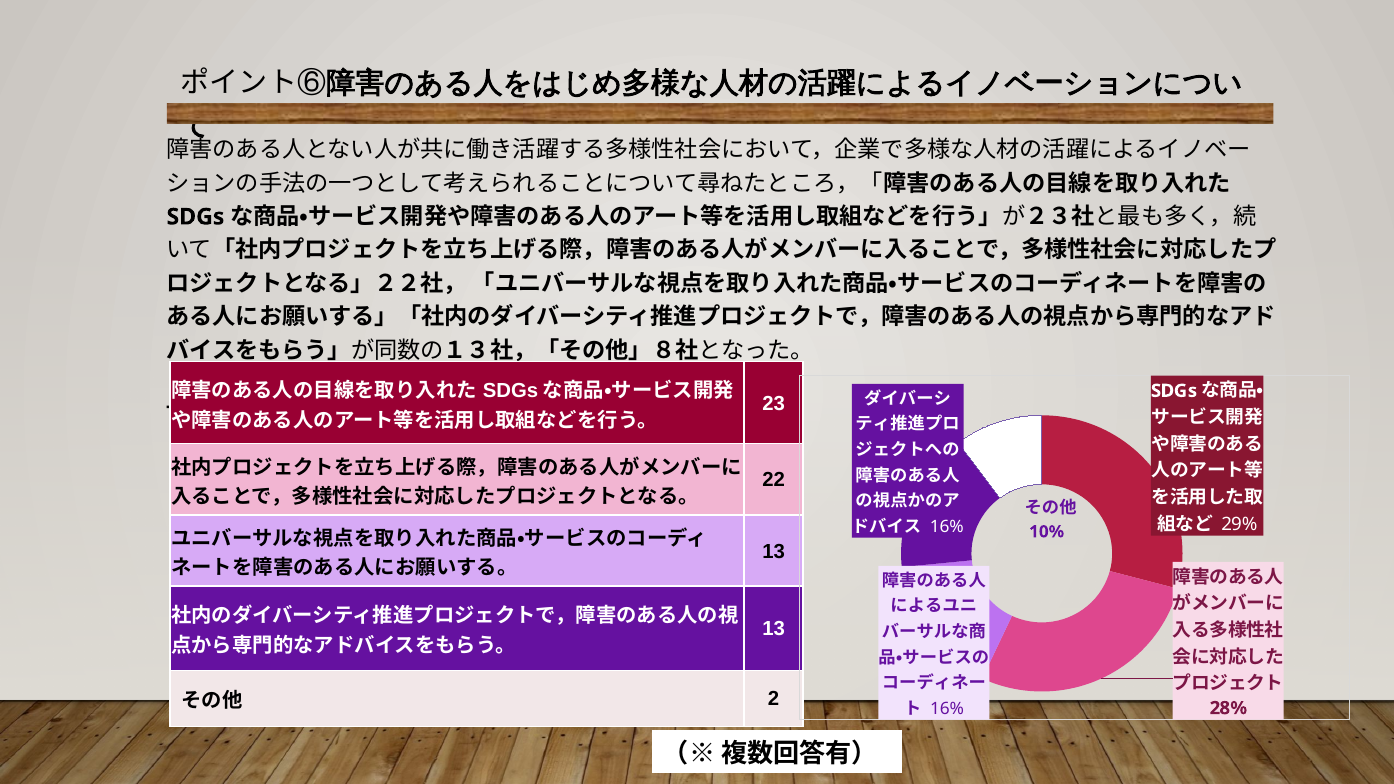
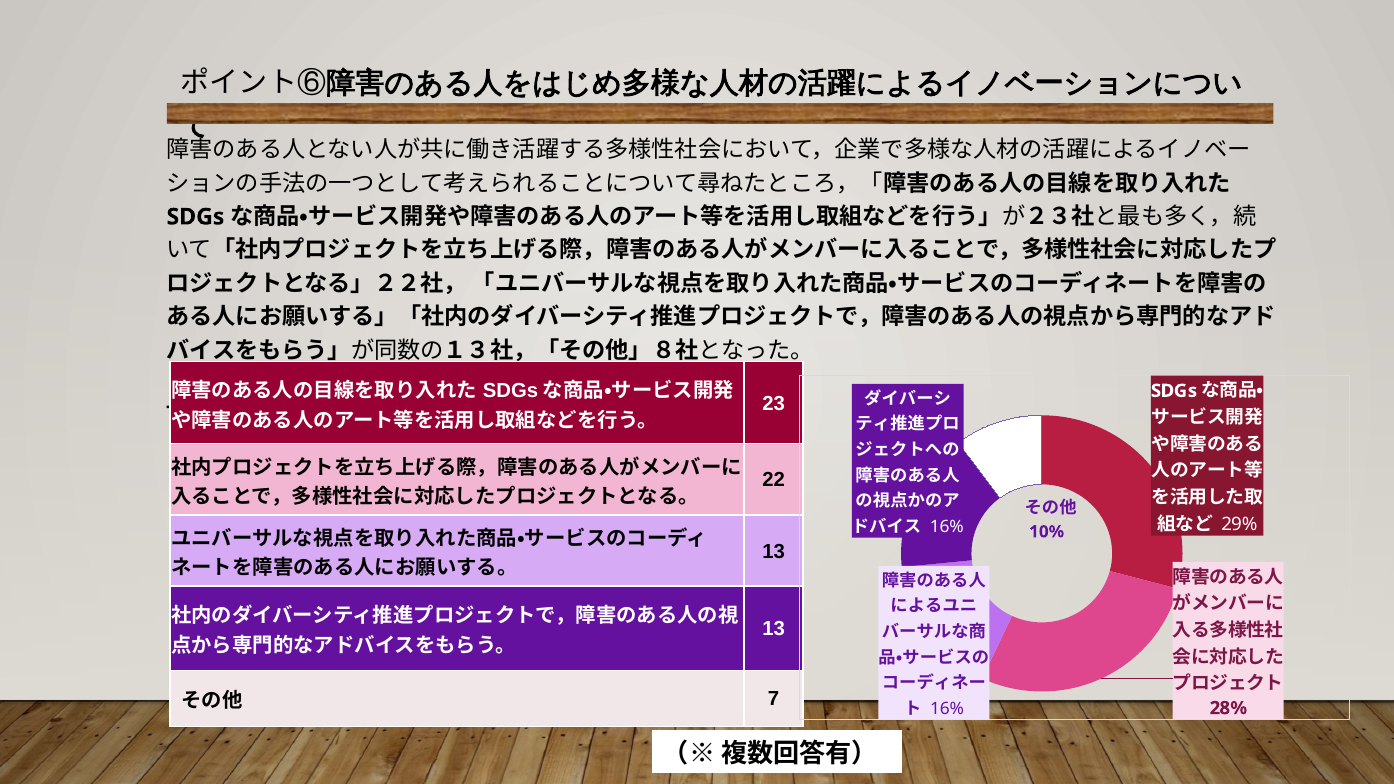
2: 2 -> 7
